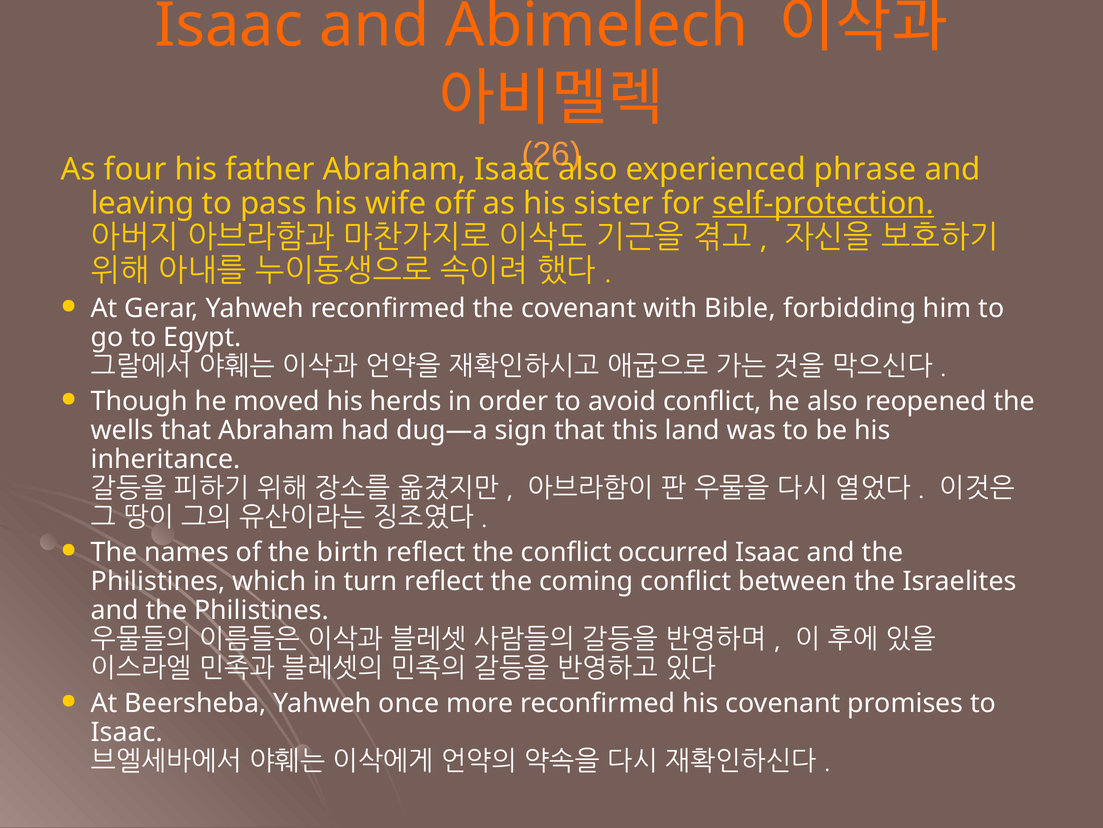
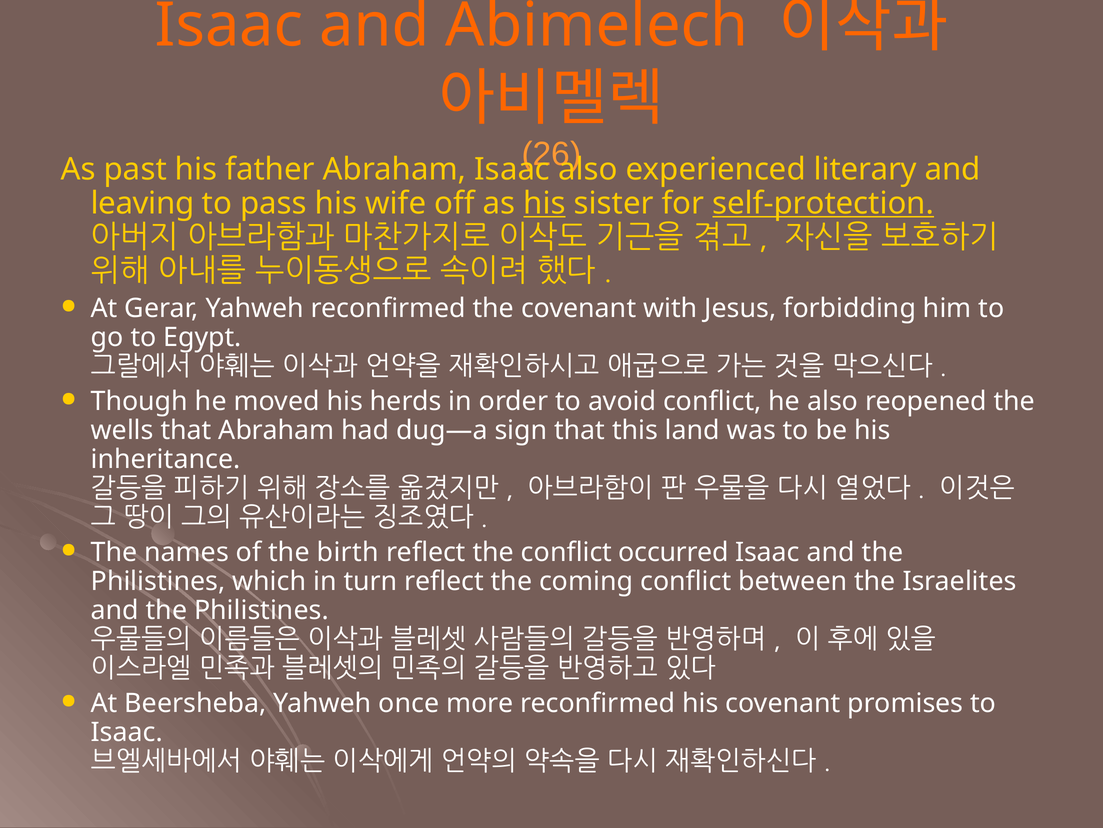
four: four -> past
phrase: phrase -> literary
his at (545, 203) underline: none -> present
Bible: Bible -> Jesus
